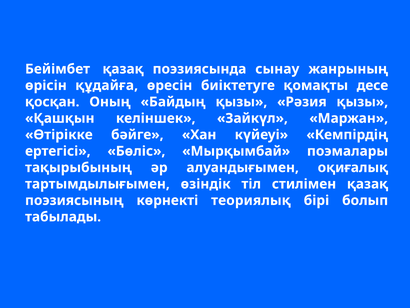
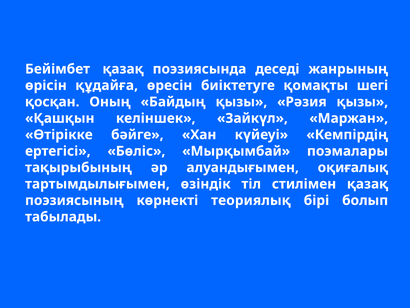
сынау: сынау -> деседі
десе: десе -> шегі
